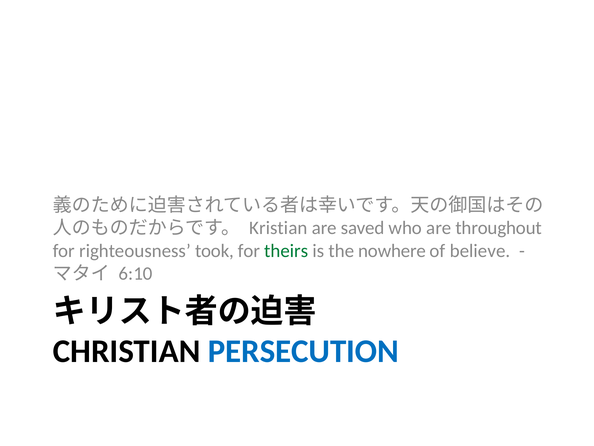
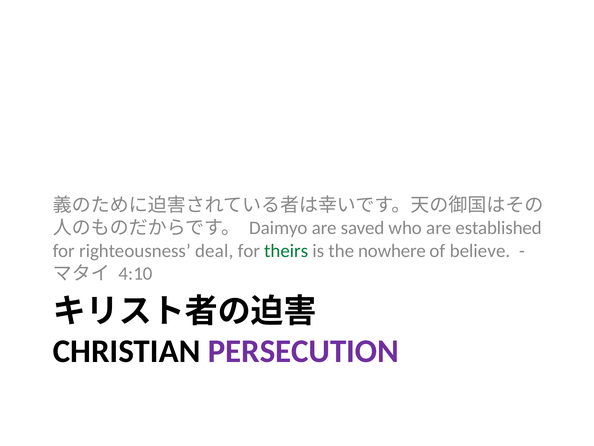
Kristian: Kristian -> Daimyo
throughout: throughout -> established
took: took -> deal
6:10: 6:10 -> 4:10
PERSECUTION colour: blue -> purple
